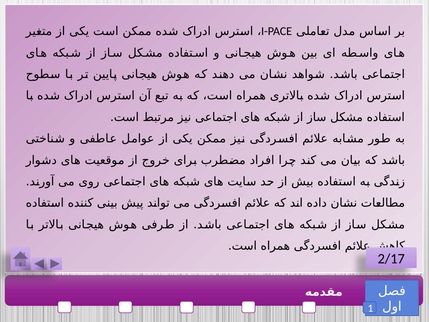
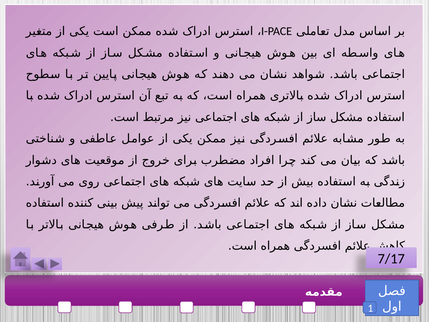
2/17: 2/17 -> 7/17
